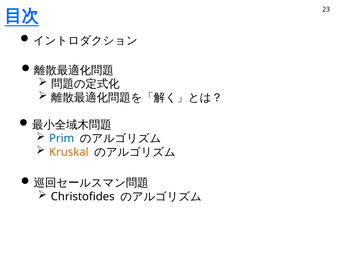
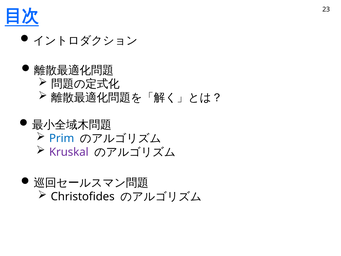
Kruskal colour: orange -> purple
